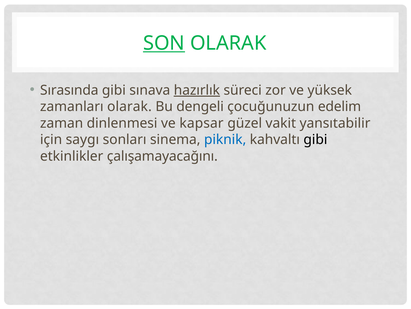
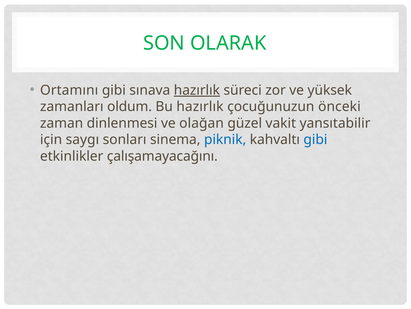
SON underline: present -> none
Sırasında: Sırasında -> Ortamını
zamanları olarak: olarak -> oldum
Bu dengeli: dengeli -> hazırlık
edelim: edelim -> önceki
kapsar: kapsar -> olağan
gibi at (315, 139) colour: black -> blue
